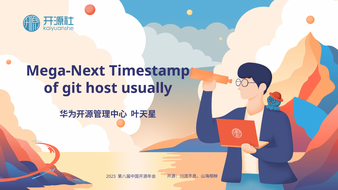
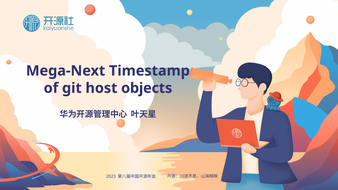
usually: usually -> objects
